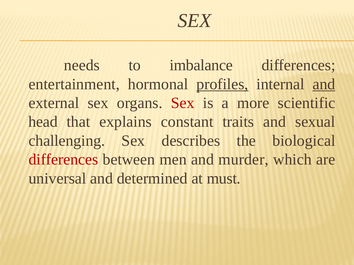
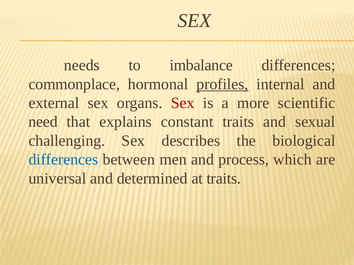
entertainment: entertainment -> commonplace
and at (324, 84) underline: present -> none
head: head -> need
differences at (63, 160) colour: red -> blue
murder: murder -> process
at must: must -> traits
